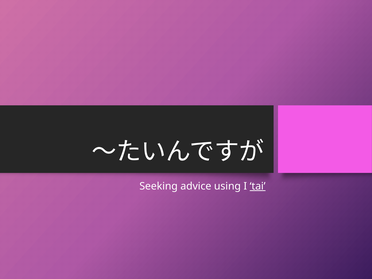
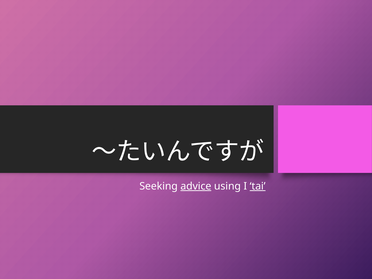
advice underline: none -> present
